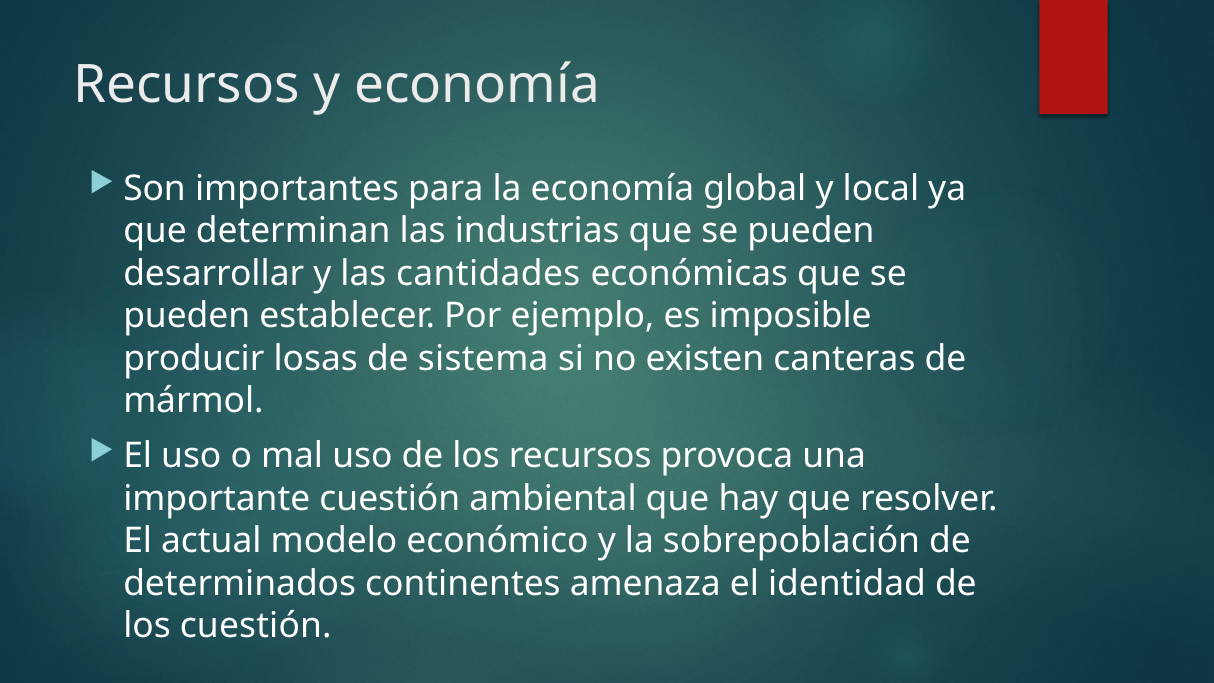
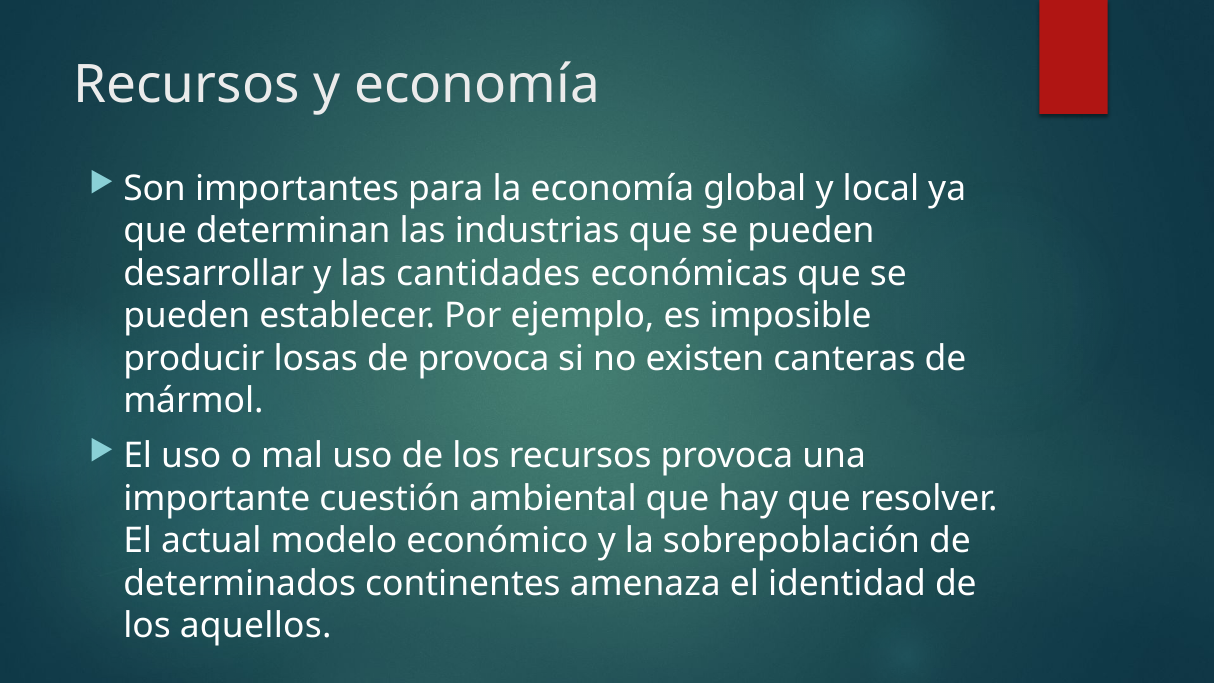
de sistema: sistema -> provoca
los cuestión: cuestión -> aquellos
